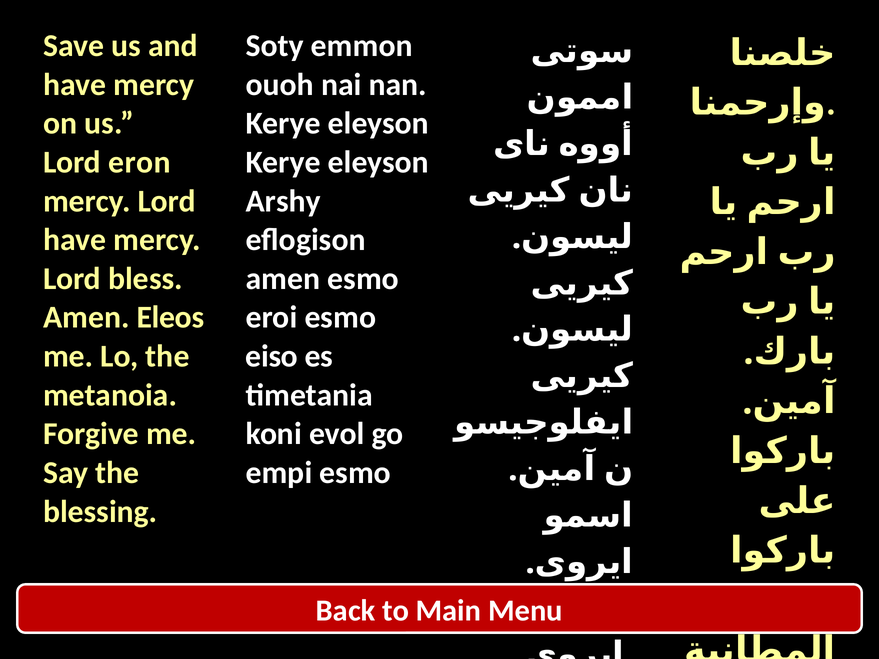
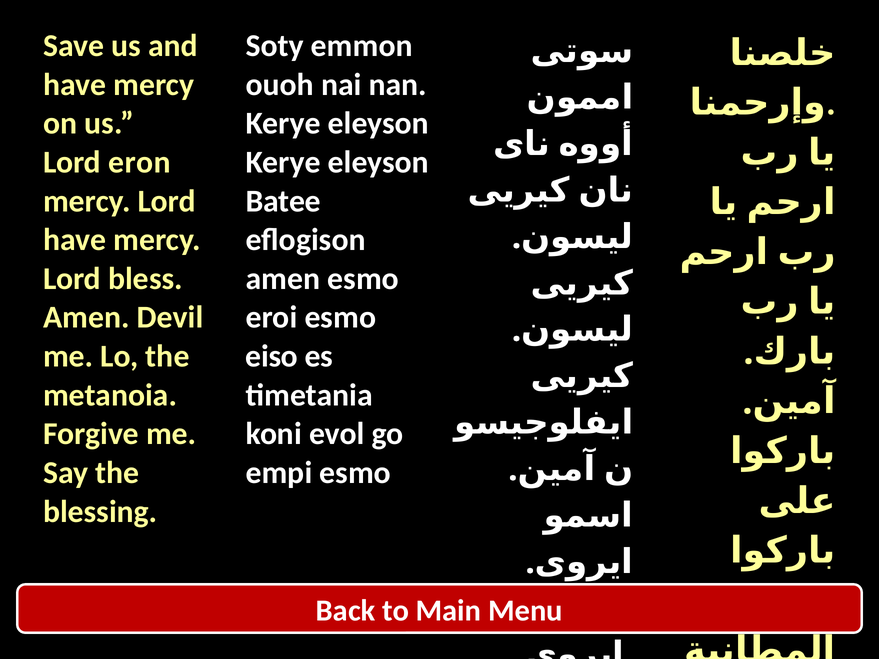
Arshy: Arshy -> Batee
Eleos: Eleos -> Devil
